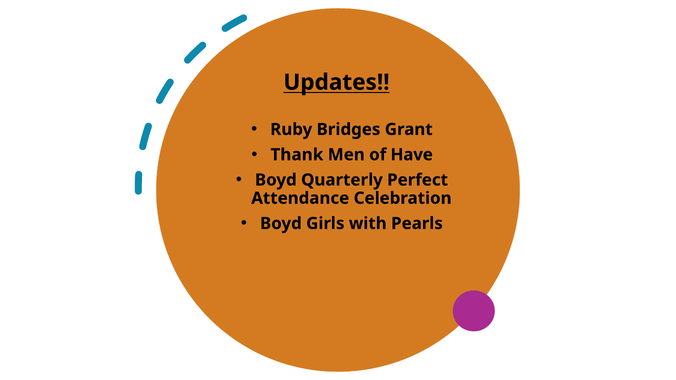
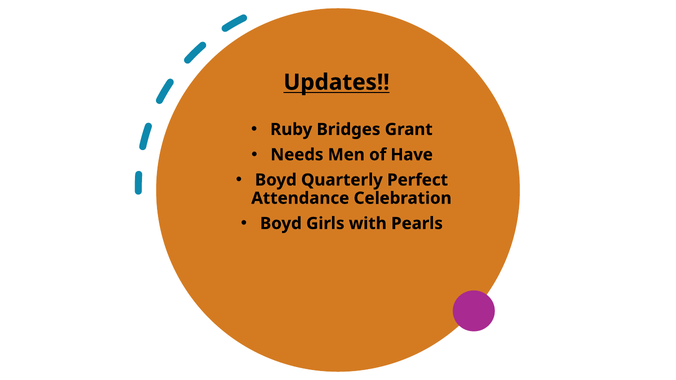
Thank: Thank -> Needs
